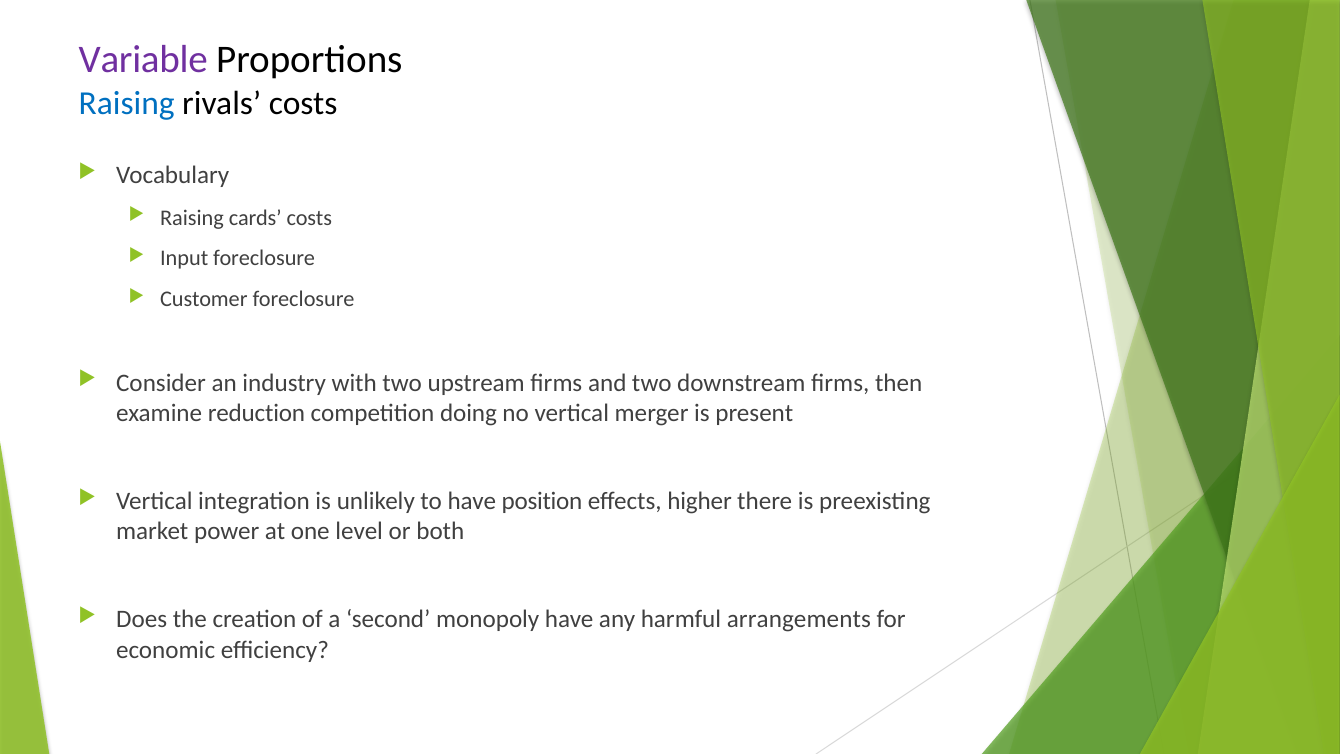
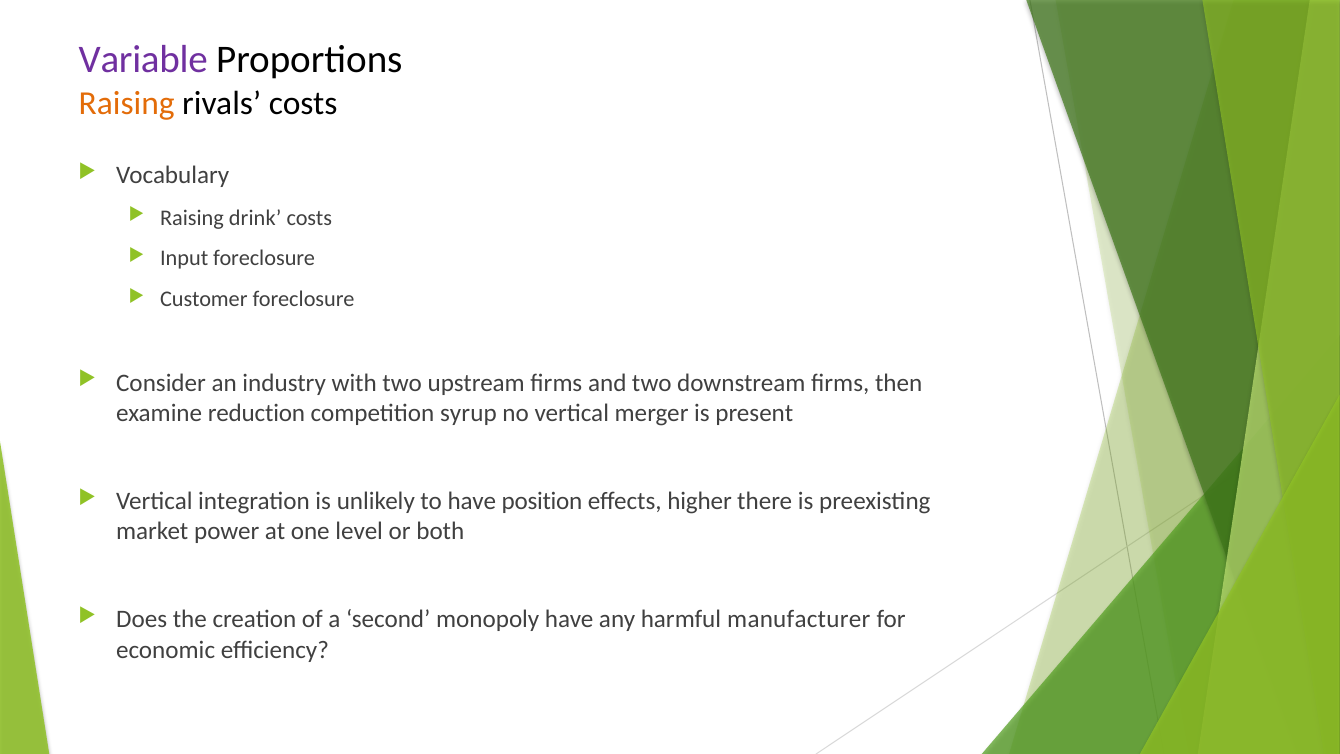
Raising at (127, 103) colour: blue -> orange
cards: cards -> drink
doing: doing -> syrup
arrangements: arrangements -> manufacturer
